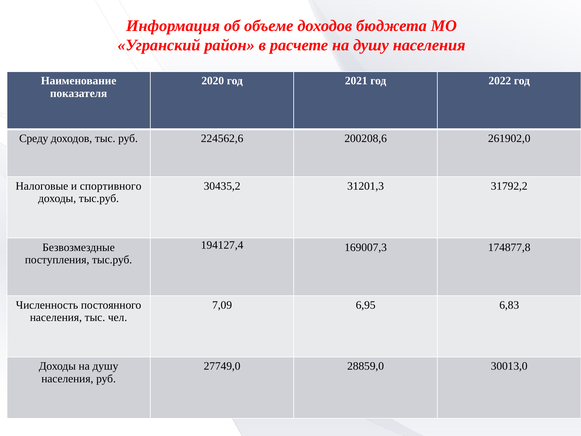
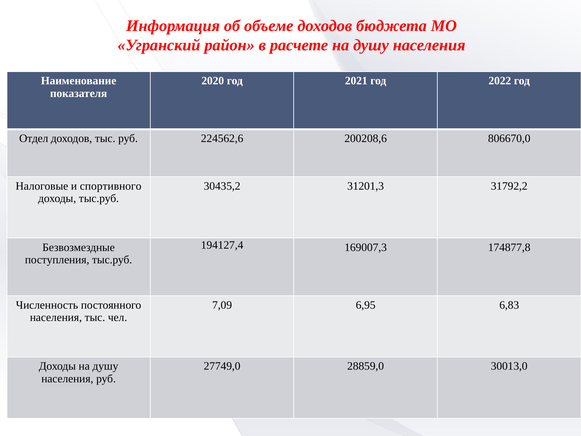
Среду: Среду -> Отдел
261902,0: 261902,0 -> 806670,0
